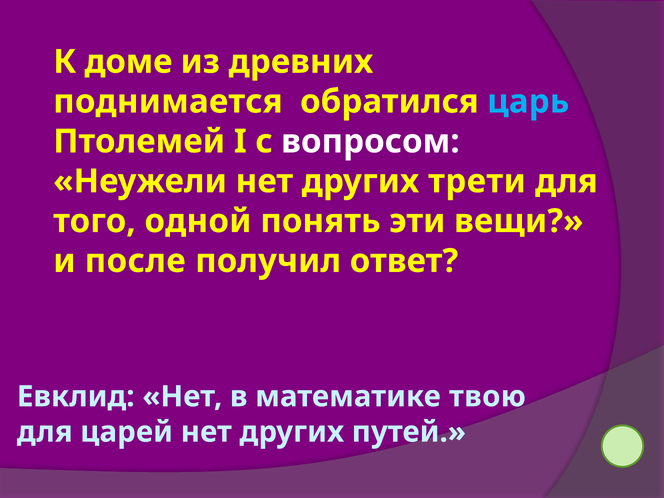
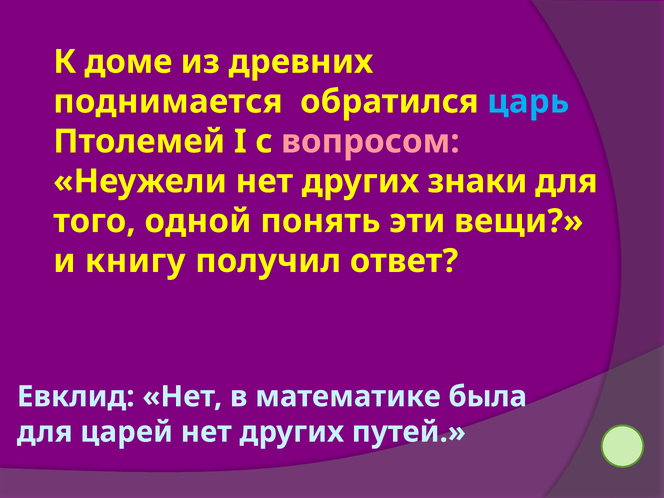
вопросом colour: white -> pink
трети: трети -> знаки
после: после -> книгу
твою: твою -> была
